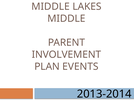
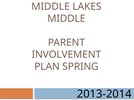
EVENTS: EVENTS -> SPRING
